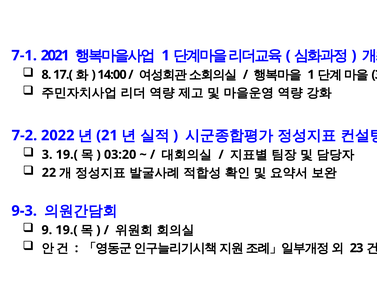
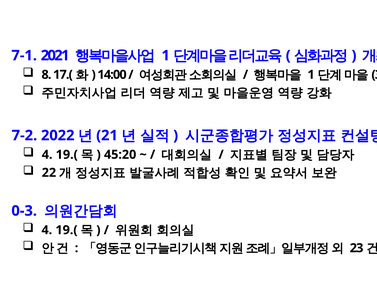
3 at (47, 155): 3 -> 4
03:20: 03:20 -> 45:20
9-3: 9-3 -> 0-3
9 at (47, 231): 9 -> 4
